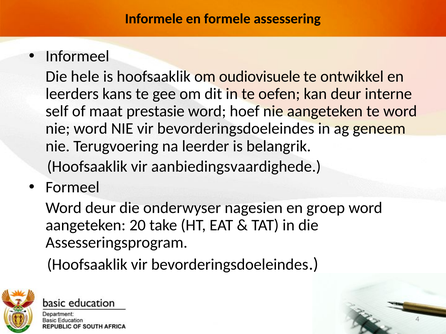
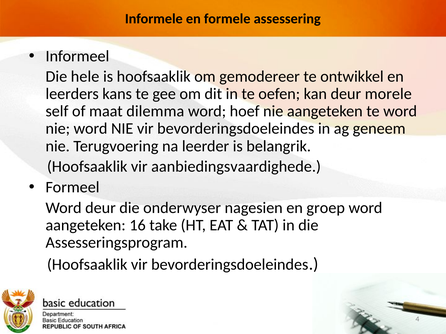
oudiovisuele: oudiovisuele -> gemodereer
interne: interne -> morele
prestasie: prestasie -> dilemma
20: 20 -> 16
